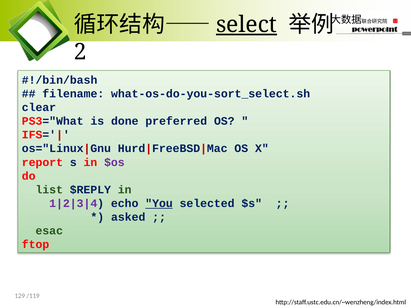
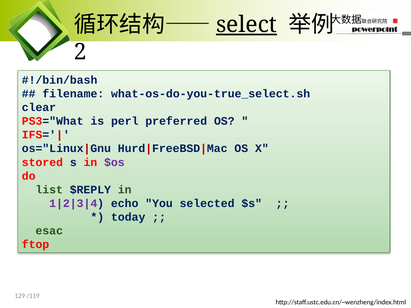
what-os-do-you-sort_select.sh: what-os-do-you-sort_select.sh -> what-os-do-you-true_select.sh
done: done -> perl
report: report -> stored
You underline: present -> none
asked: asked -> today
